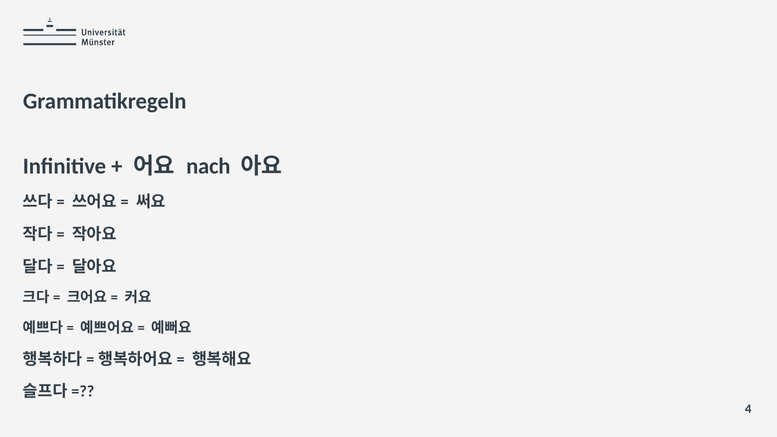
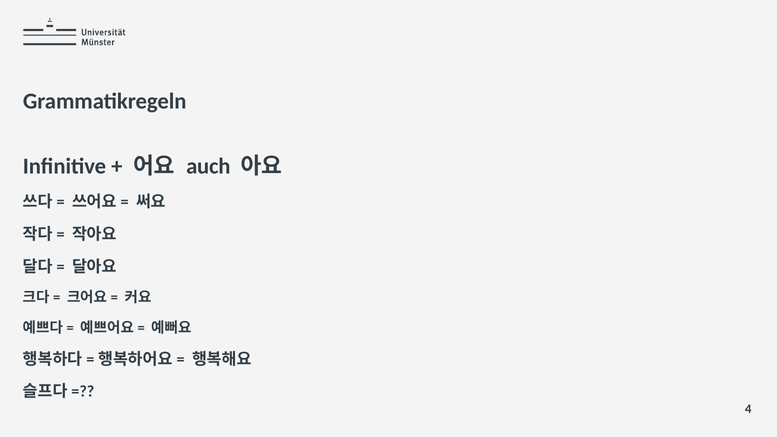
nach: nach -> auch
